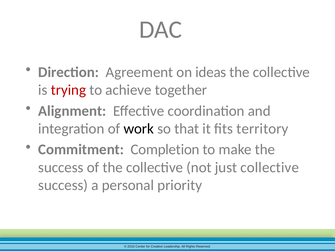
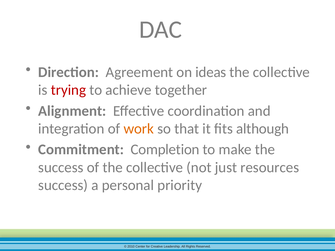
work colour: black -> orange
territory: territory -> although
just collective: collective -> resources
